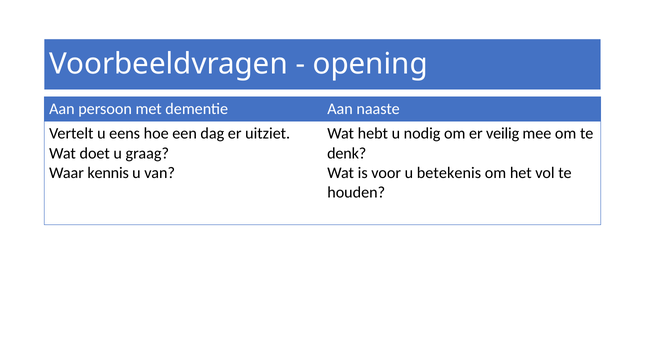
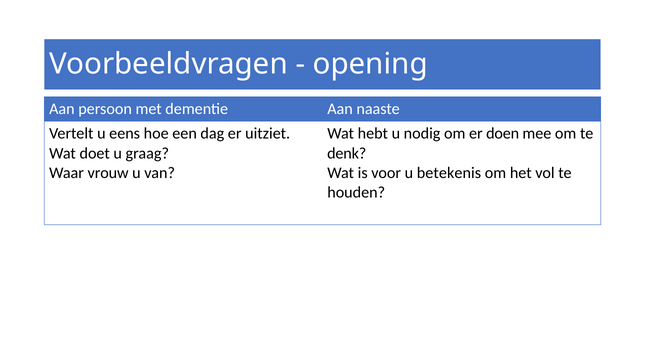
veilig: veilig -> doen
kennis: kennis -> vrouw
